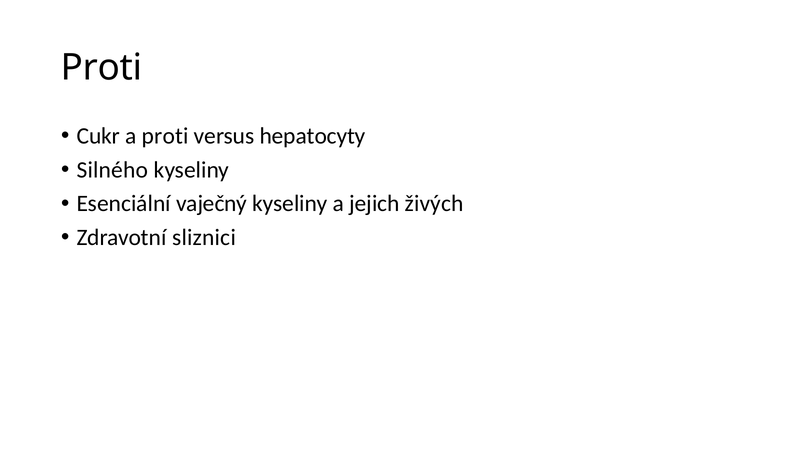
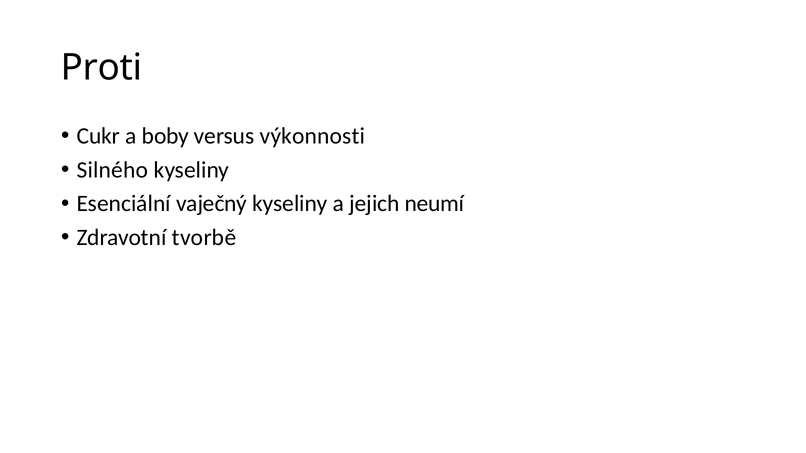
a proti: proti -> boby
hepatocyty: hepatocyty -> výkonnosti
živých: živých -> neumí
sliznici: sliznici -> tvorbě
